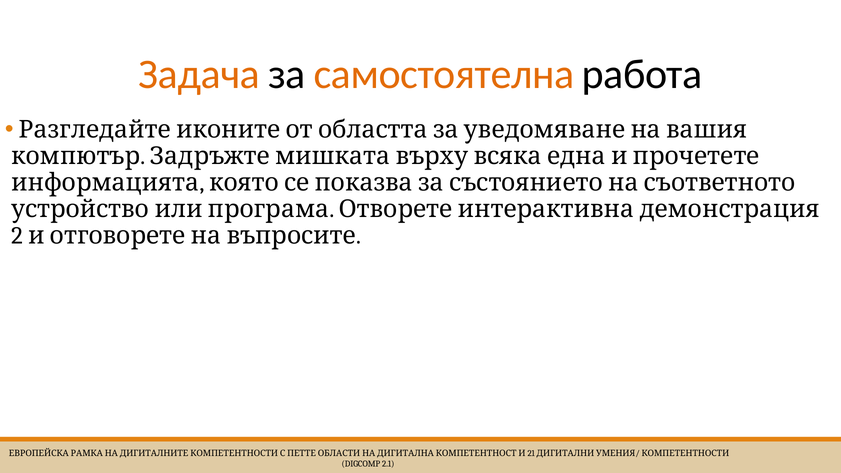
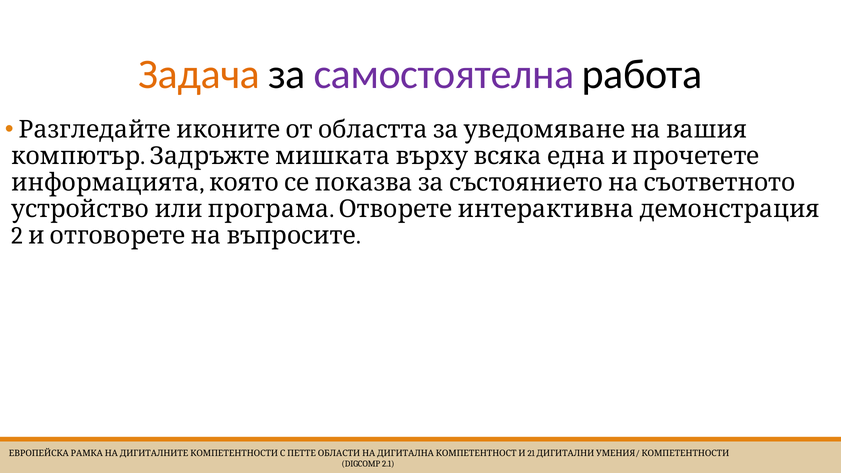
самостоятелна colour: orange -> purple
